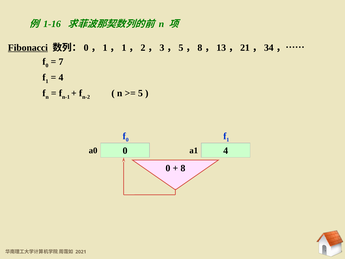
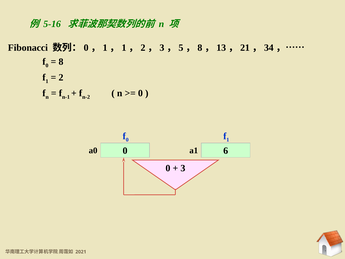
1-16: 1-16 -> 5-16
Fibonacci underline: present -> none
7: 7 -> 8
4 at (61, 77): 4 -> 2
5 at (140, 93): 5 -> 0
a0 4: 4 -> 6
8: 8 -> 3
